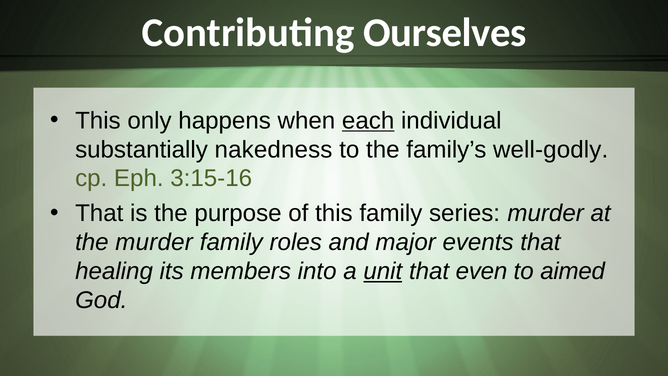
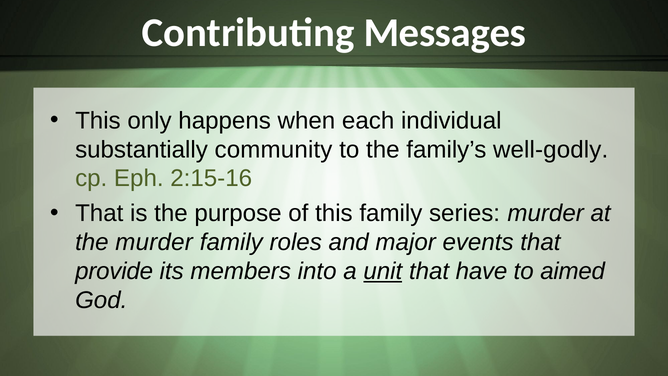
Ourselves: Ourselves -> Messages
each underline: present -> none
nakedness: nakedness -> community
3:15-16: 3:15-16 -> 2:15-16
healing: healing -> provide
even: even -> have
